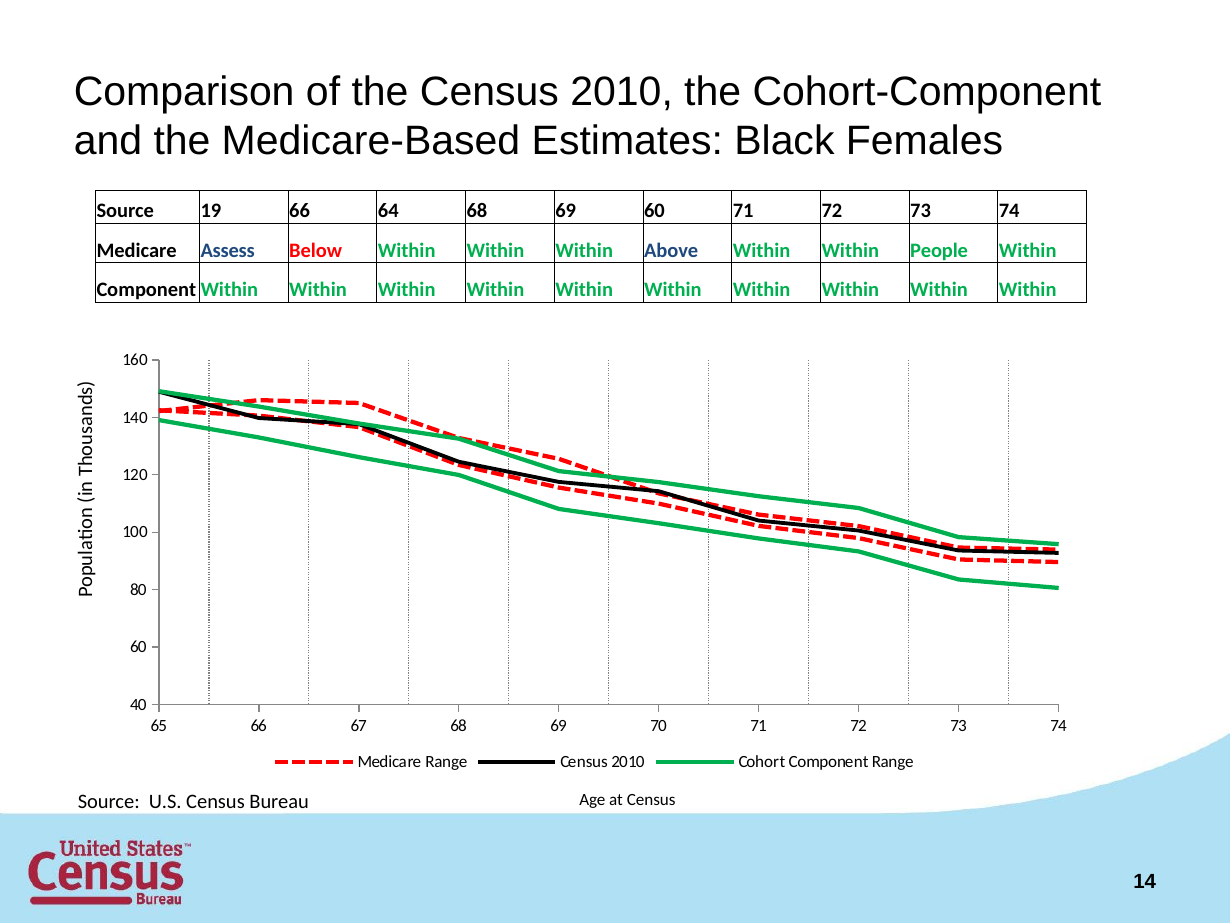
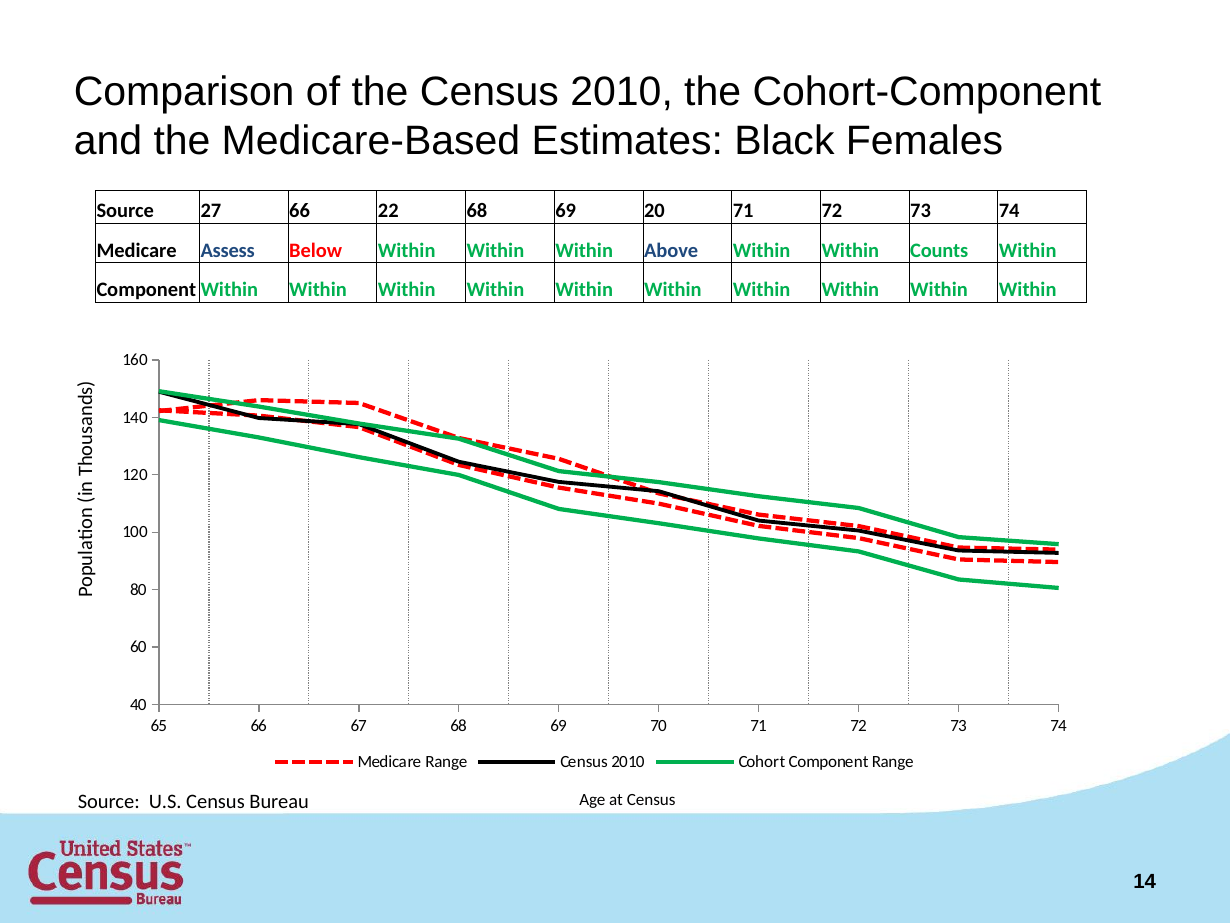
19: 19 -> 27
64: 64 -> 22
69 60: 60 -> 20
People: People -> Counts
